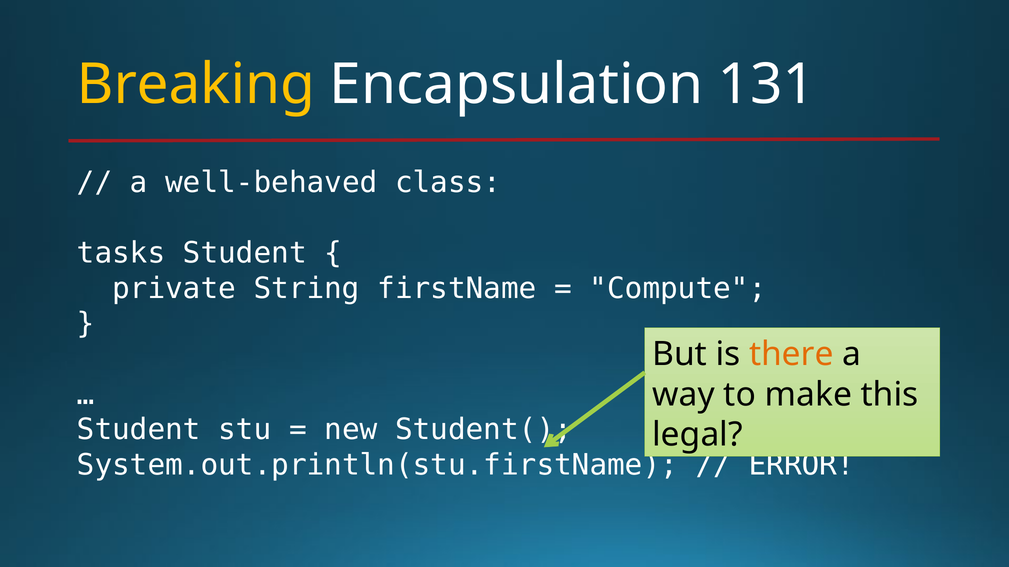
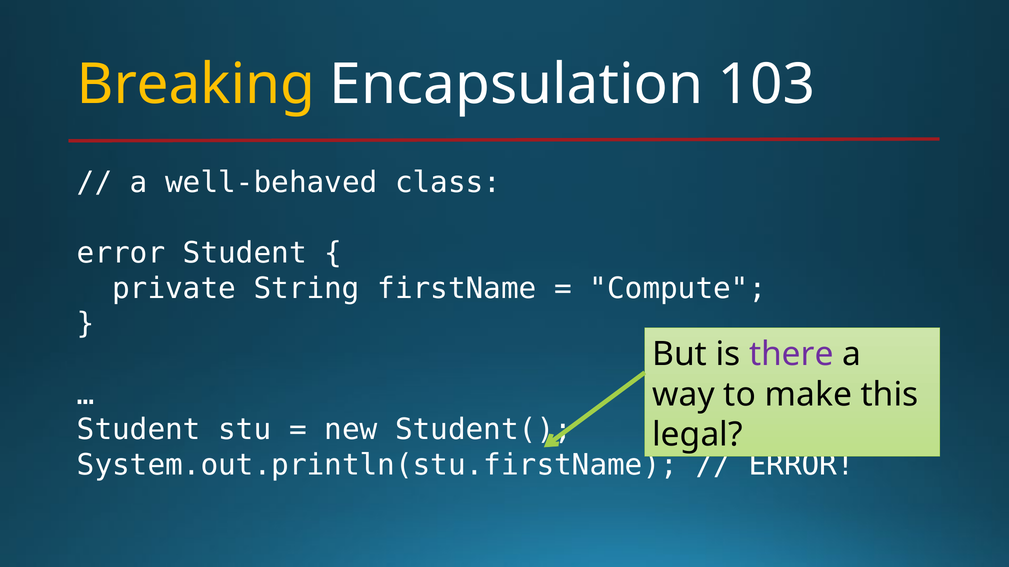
131: 131 -> 103
tasks at (121, 253): tasks -> error
there colour: orange -> purple
